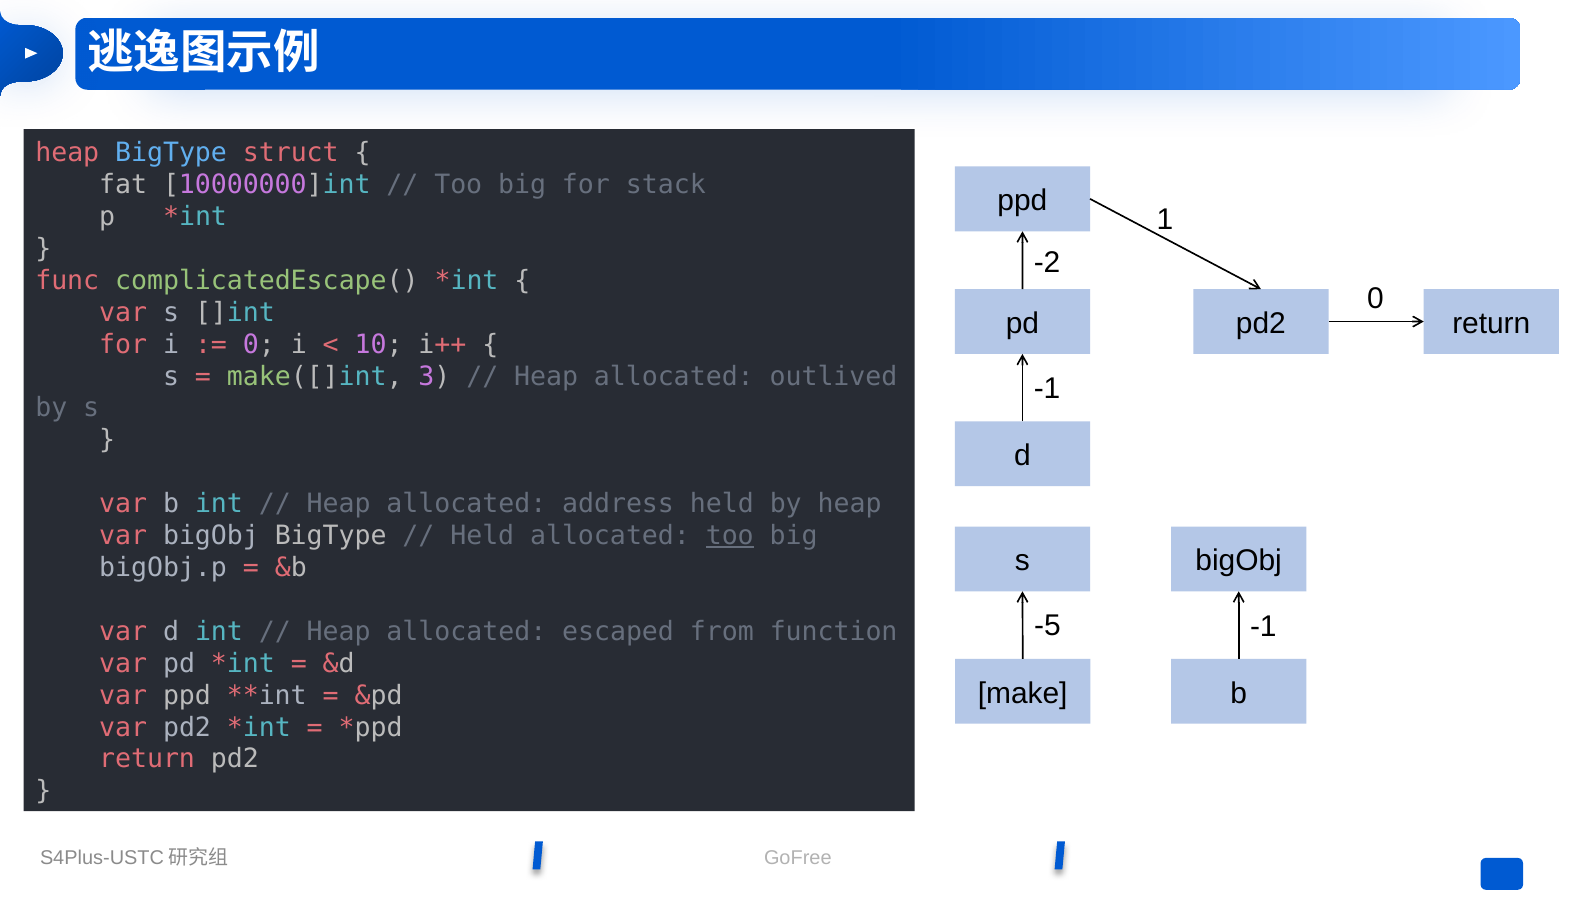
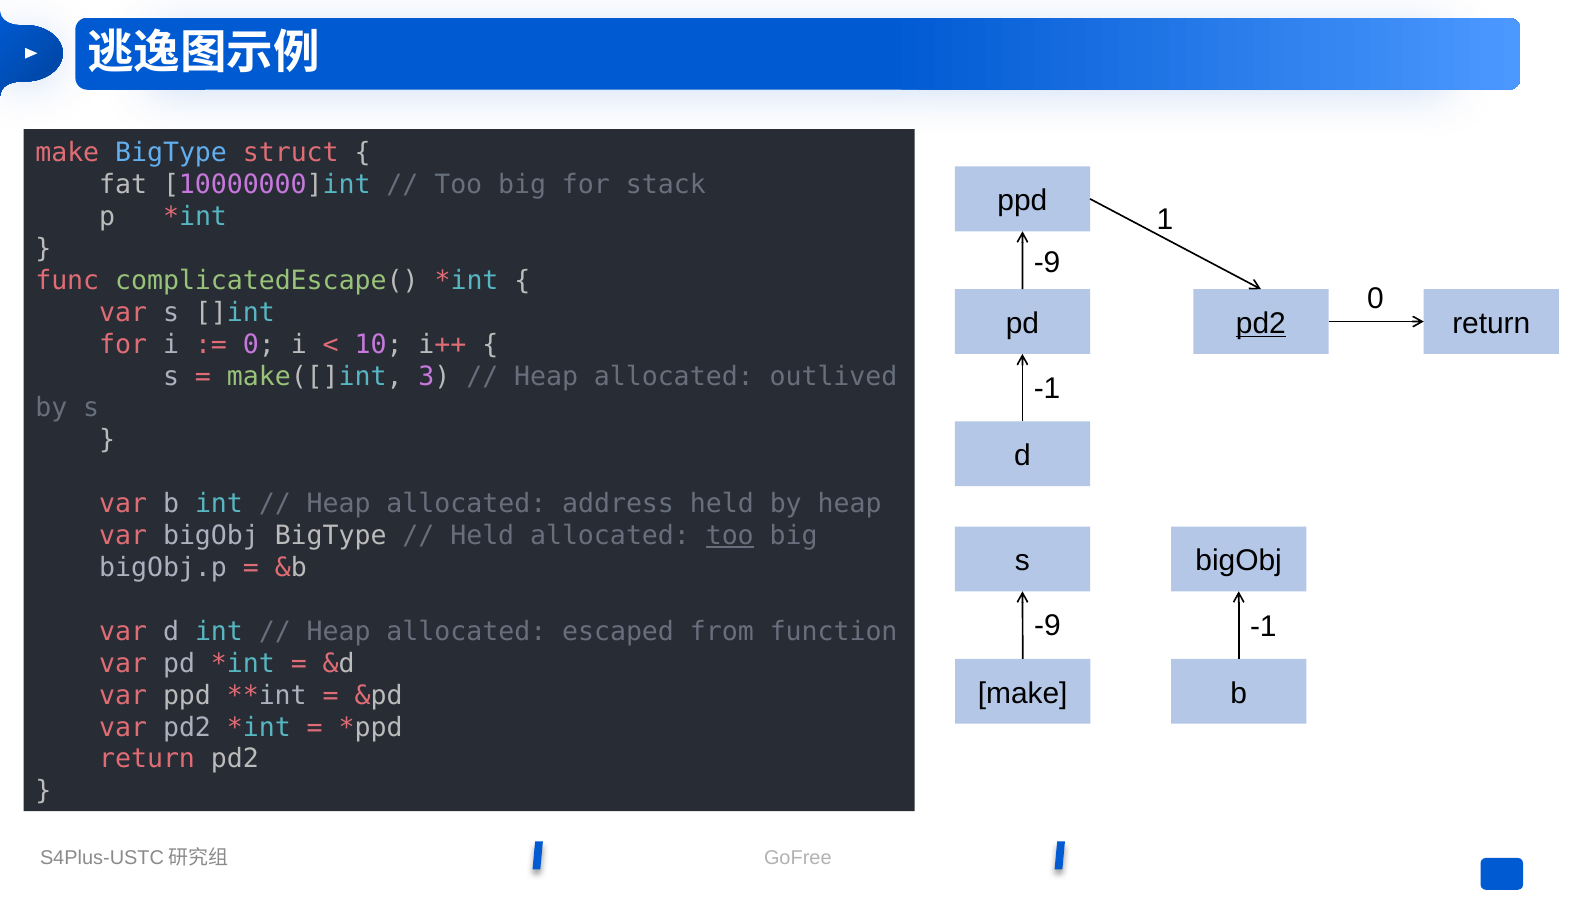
heap at (67, 153): heap -> make
-2 at (1047, 262): -2 -> -9
pd2 at (1261, 324) underline: none -> present
-5 at (1047, 626): -5 -> -9
